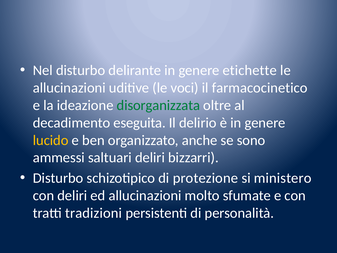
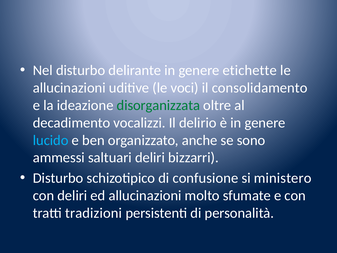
farmacocinetico: farmacocinetico -> consolidamento
eseguita: eseguita -> vocalizzi
lucido colour: yellow -> light blue
protezione: protezione -> confusione
